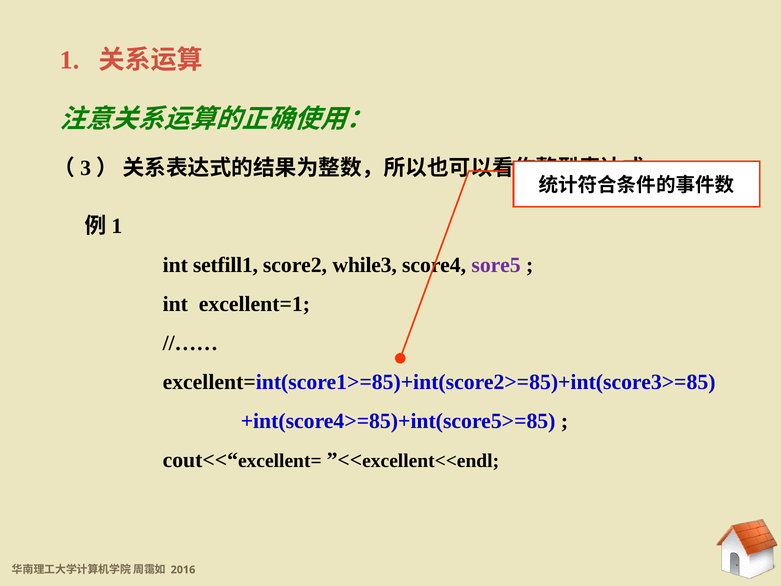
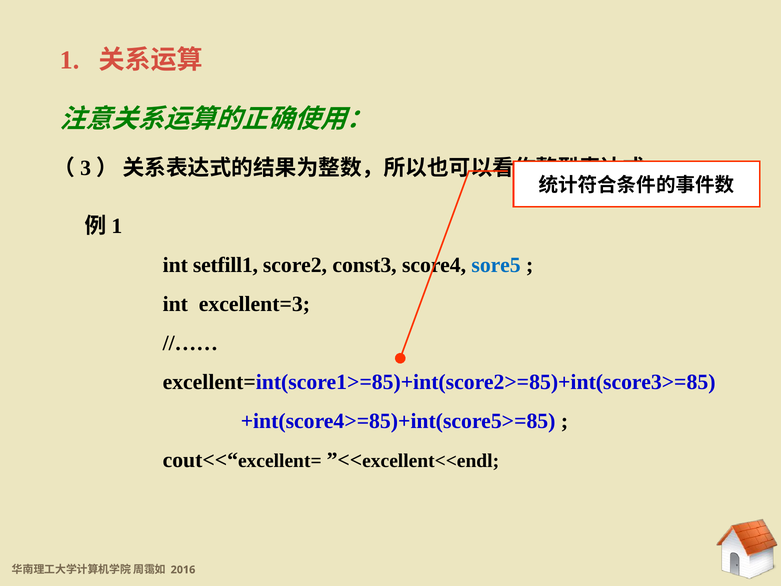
while3: while3 -> const3
sore5 colour: purple -> blue
excellent=1: excellent=1 -> excellent=3
